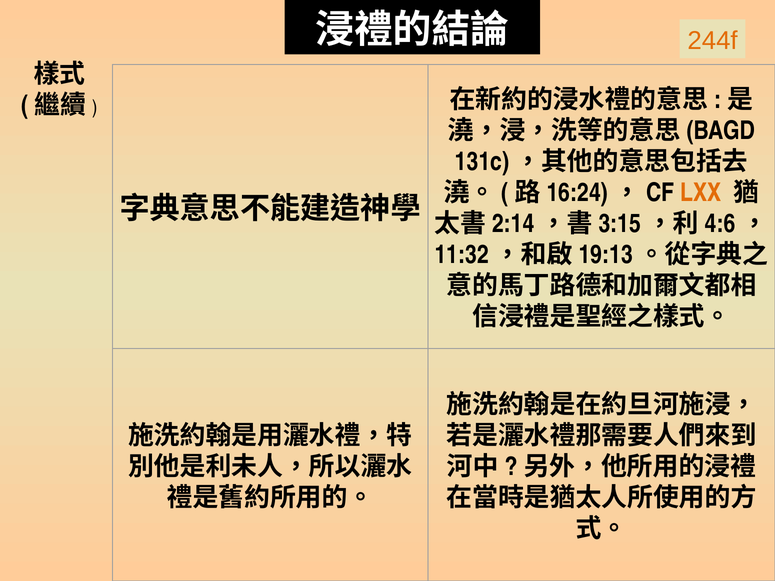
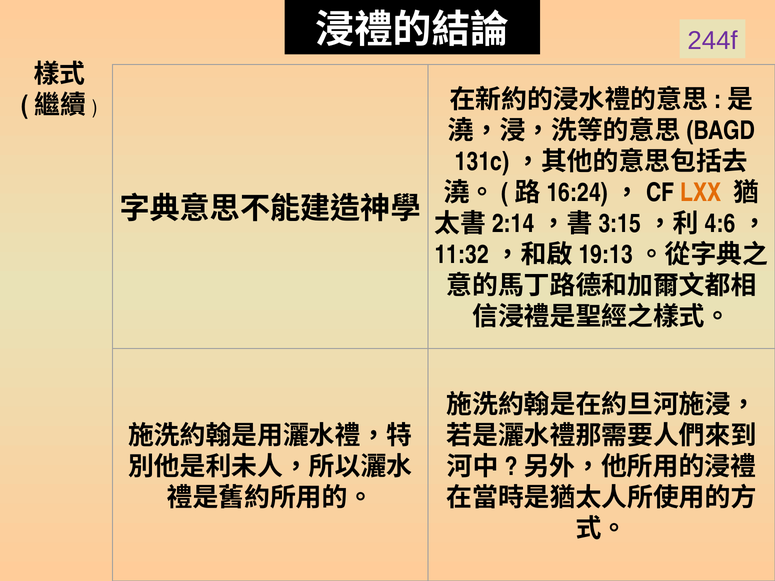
244f colour: orange -> purple
